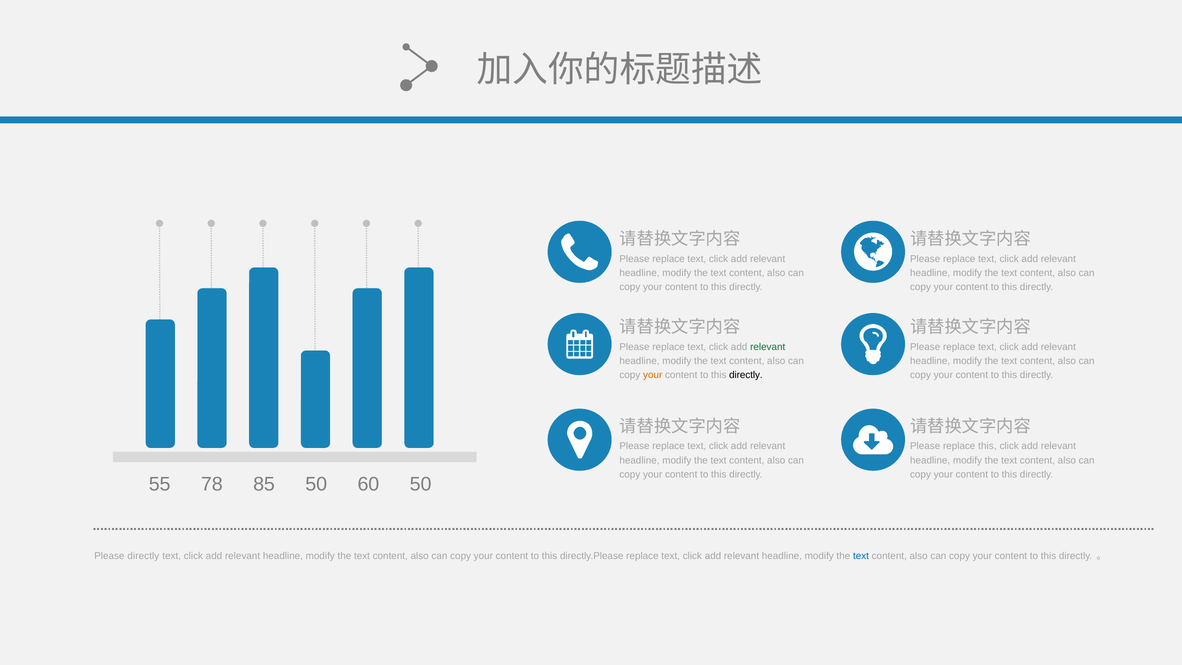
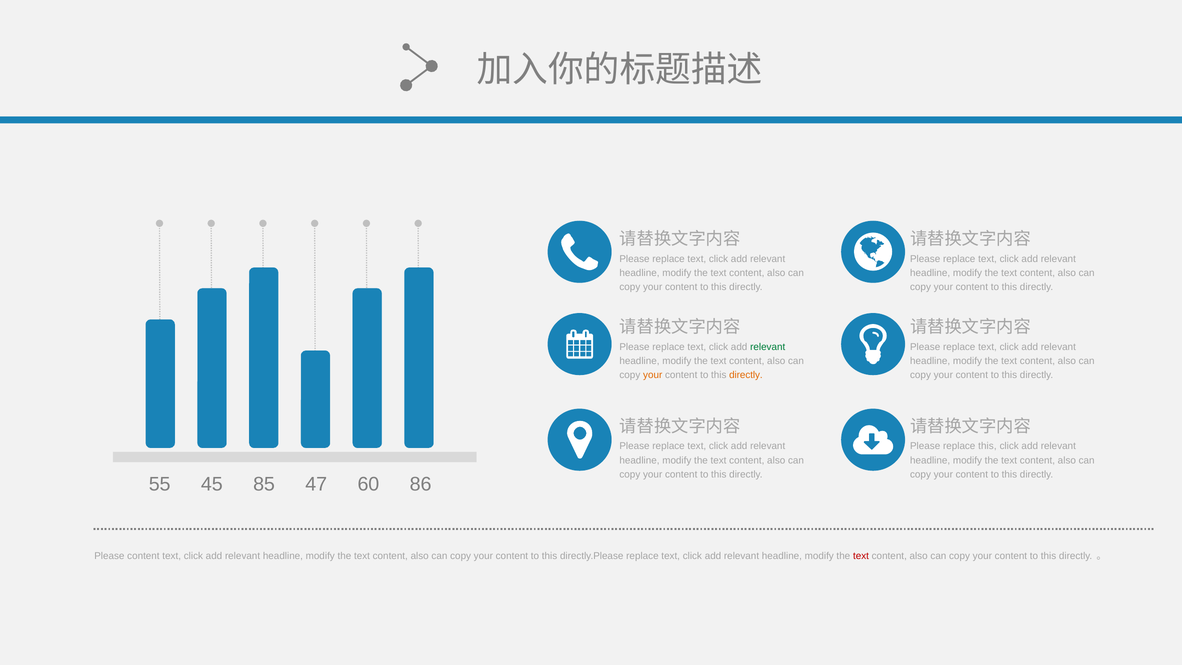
directly at (746, 375) colour: black -> orange
78: 78 -> 45
85 50: 50 -> 47
60 50: 50 -> 86
Please directly: directly -> content
text at (861, 556) colour: blue -> red
